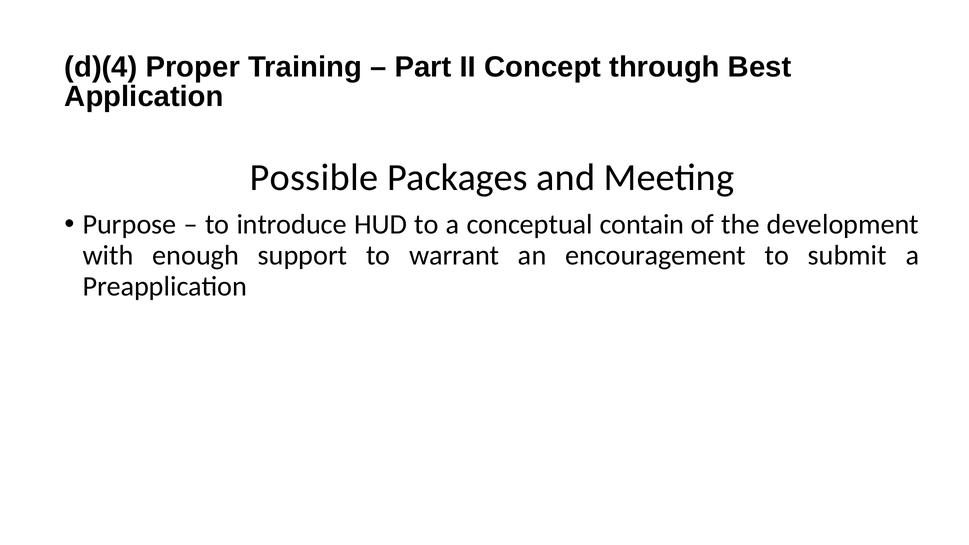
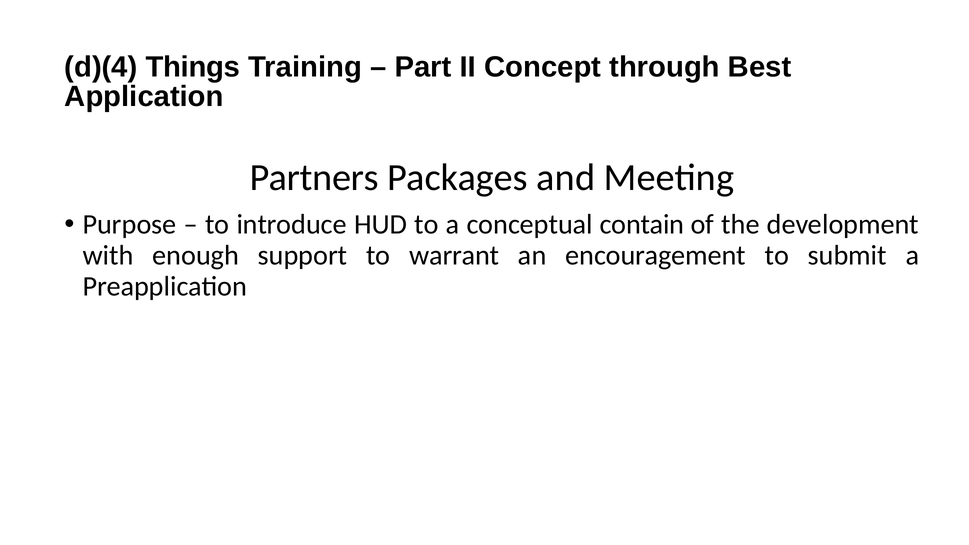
Proper: Proper -> Things
Possible: Possible -> Partners
